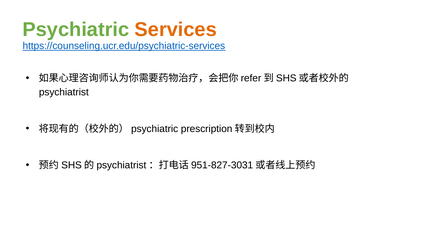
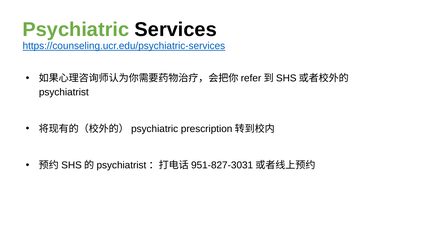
Services colour: orange -> black
